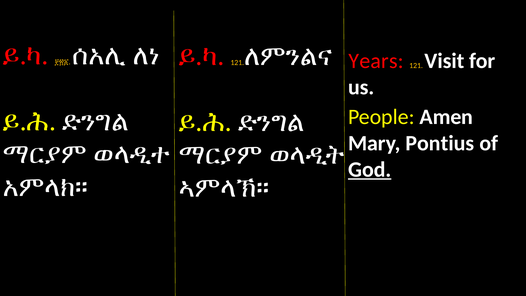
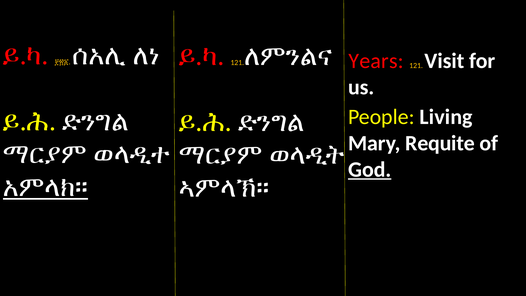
Amen: Amen -> Living
Pontius: Pontius -> Requite
አምላክ። underline: none -> present
